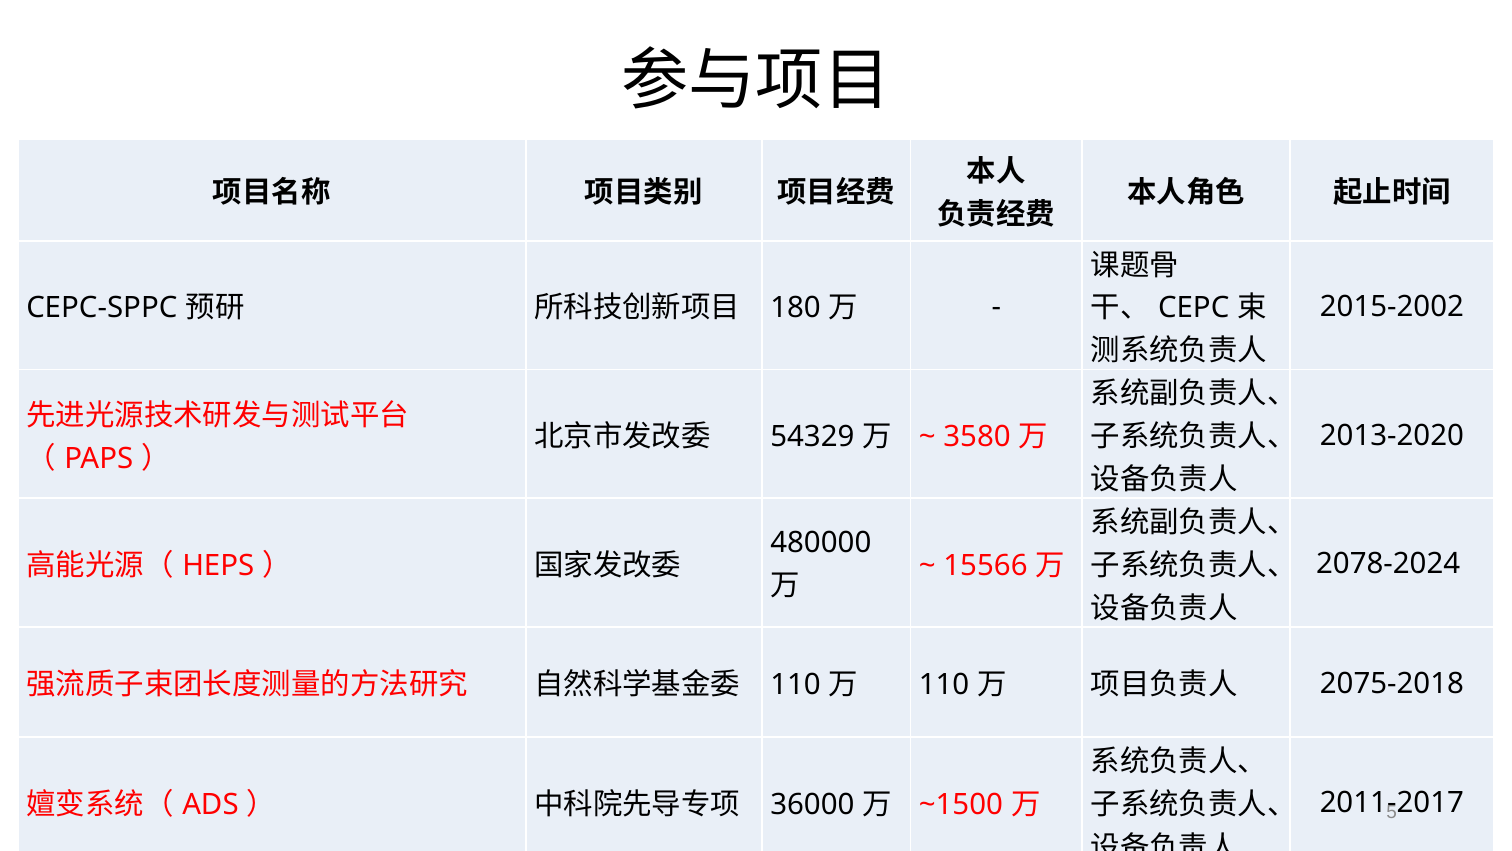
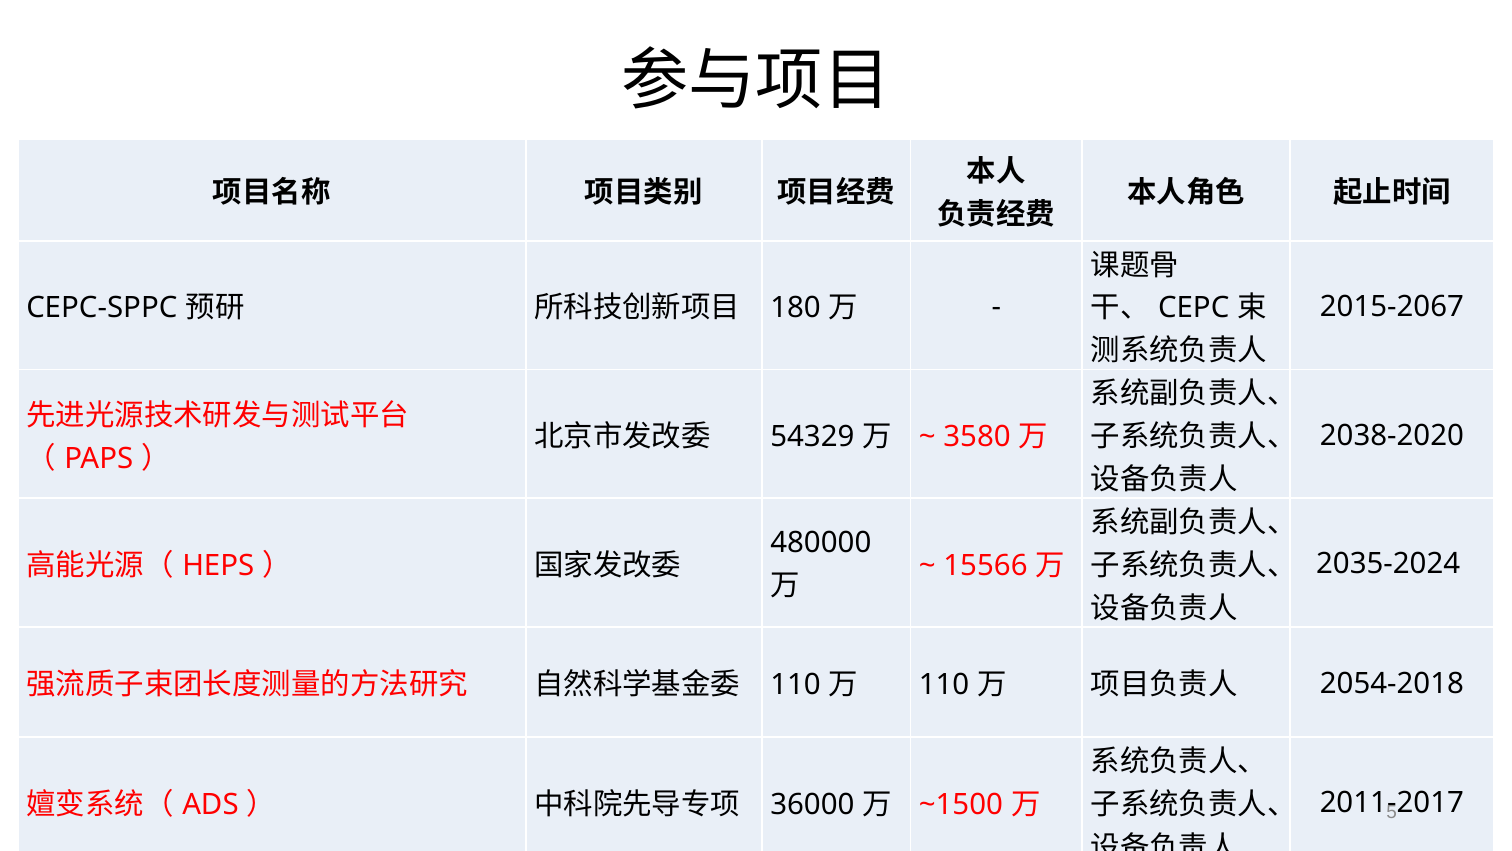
2015-2002: 2015-2002 -> 2015-2067
2013-2020: 2013-2020 -> 2038-2020
2078-2024: 2078-2024 -> 2035-2024
2075-2018: 2075-2018 -> 2054-2018
